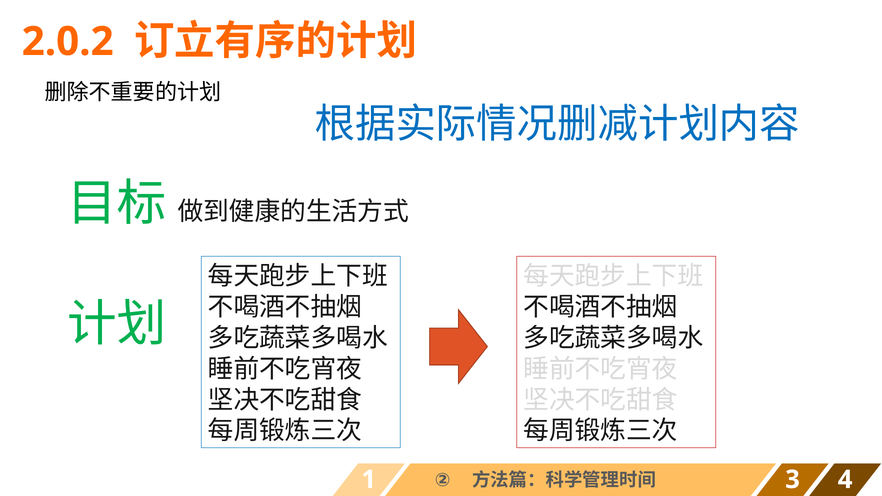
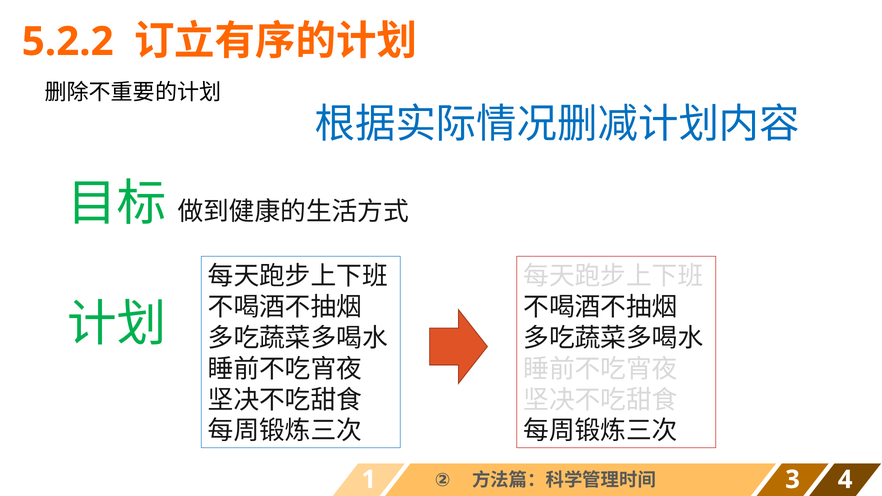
2.0.2: 2.0.2 -> 5.2.2
